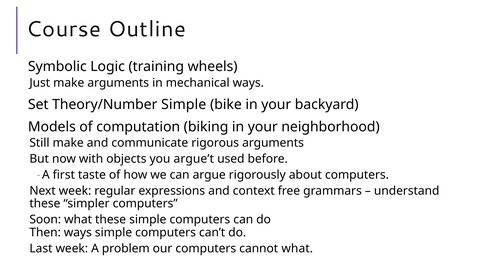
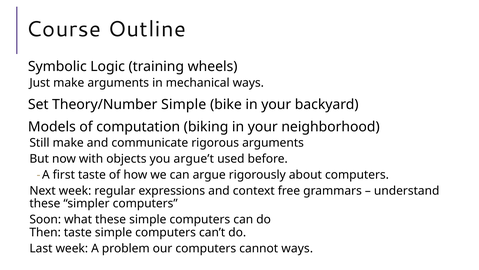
Then ways: ways -> taste
cannot what: what -> ways
